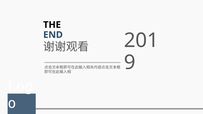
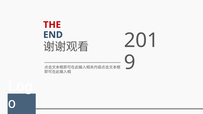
THE colour: black -> red
